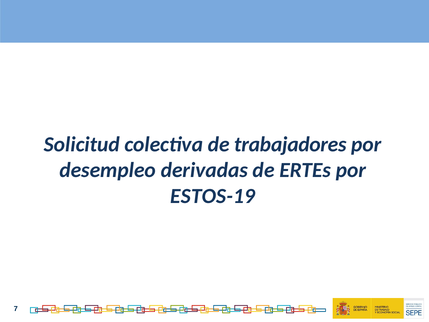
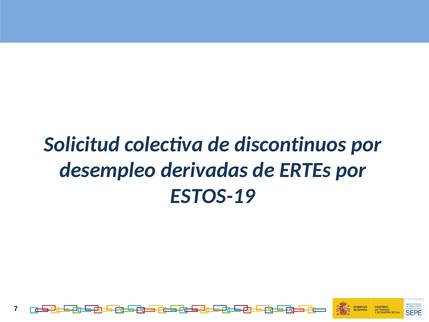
trabajadores: trabajadores -> discontinuos
